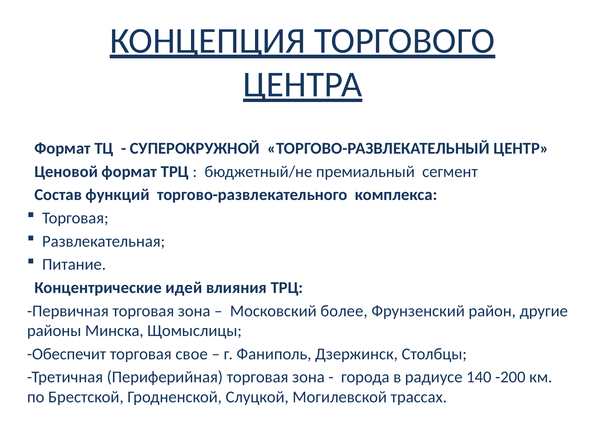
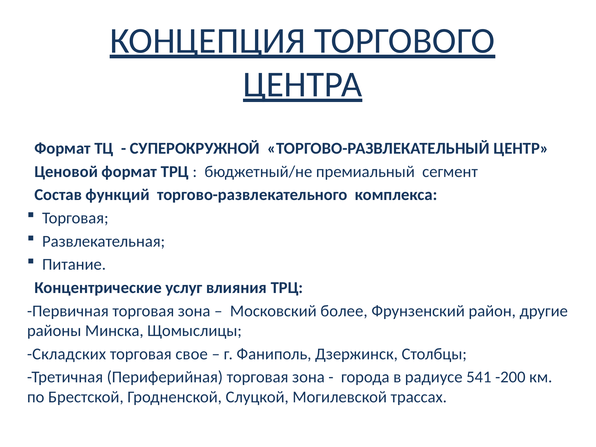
идей: идей -> услуг
Обеспечит: Обеспечит -> Складских
140: 140 -> 541
